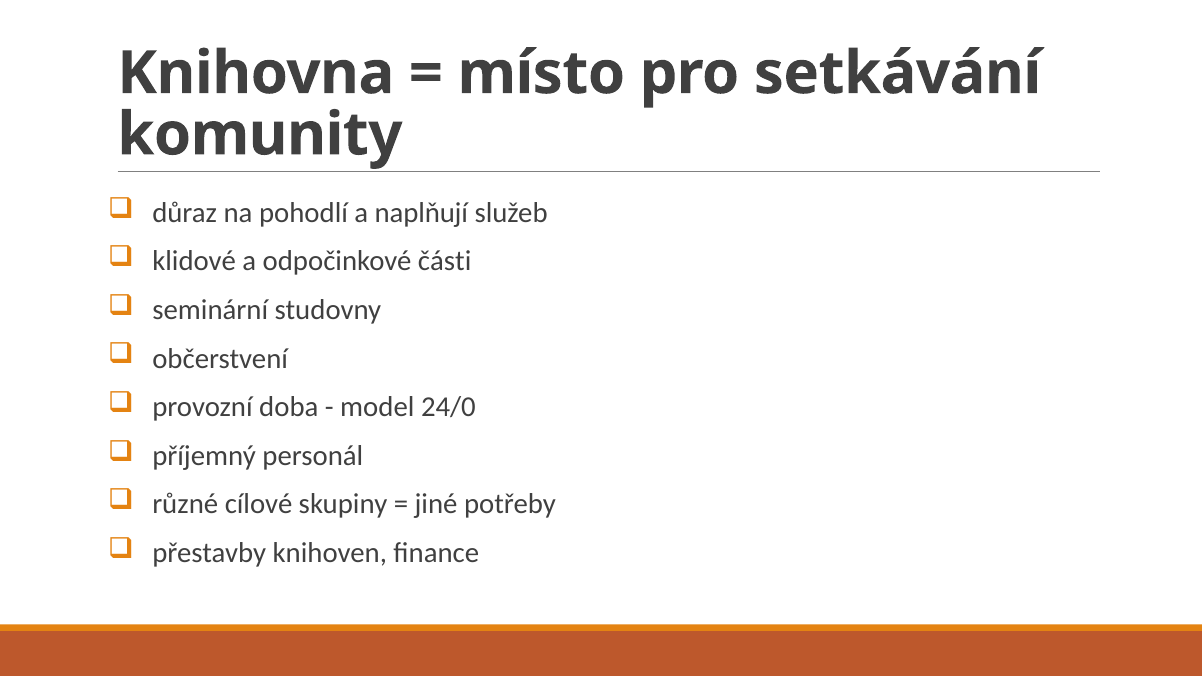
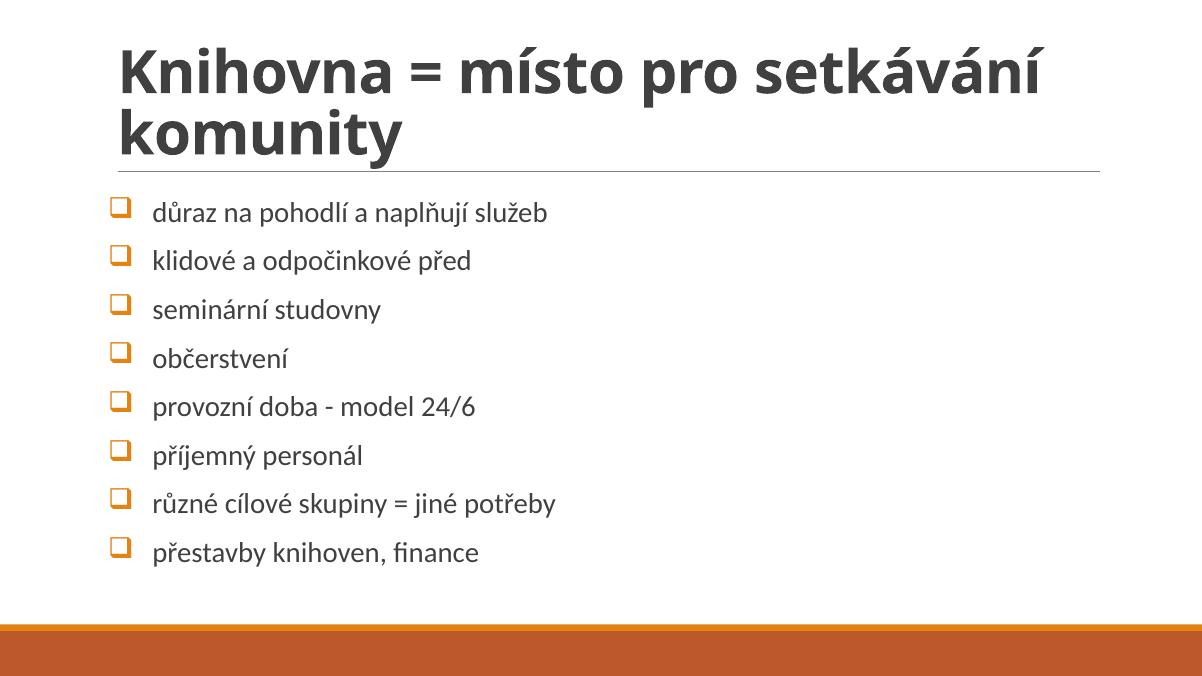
části: části -> před
24/0: 24/0 -> 24/6
